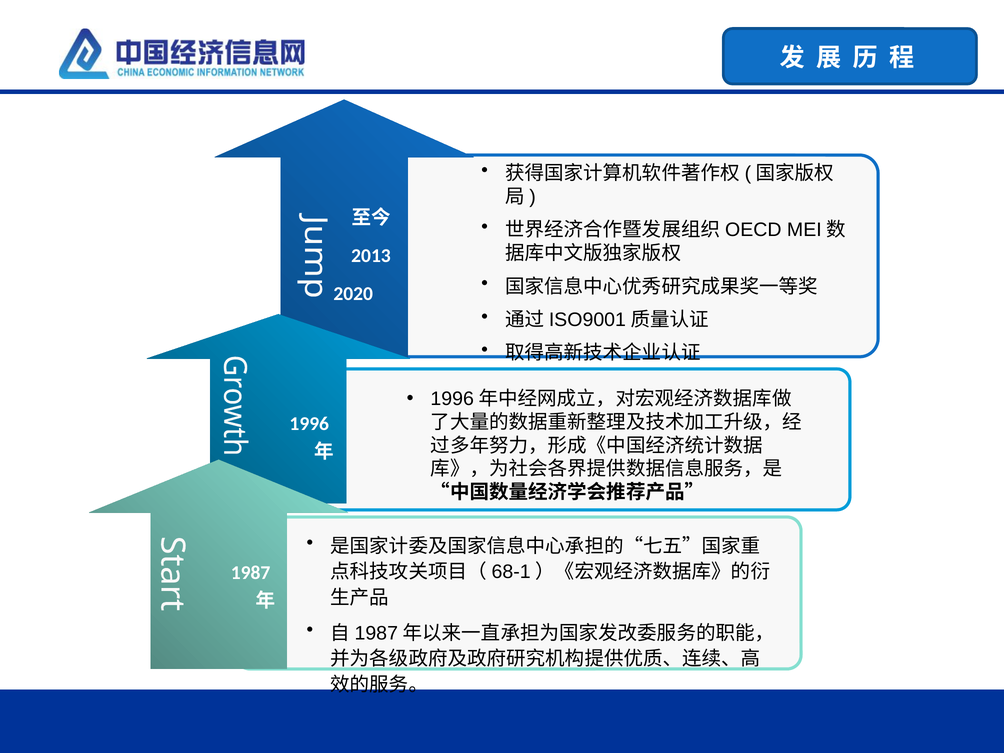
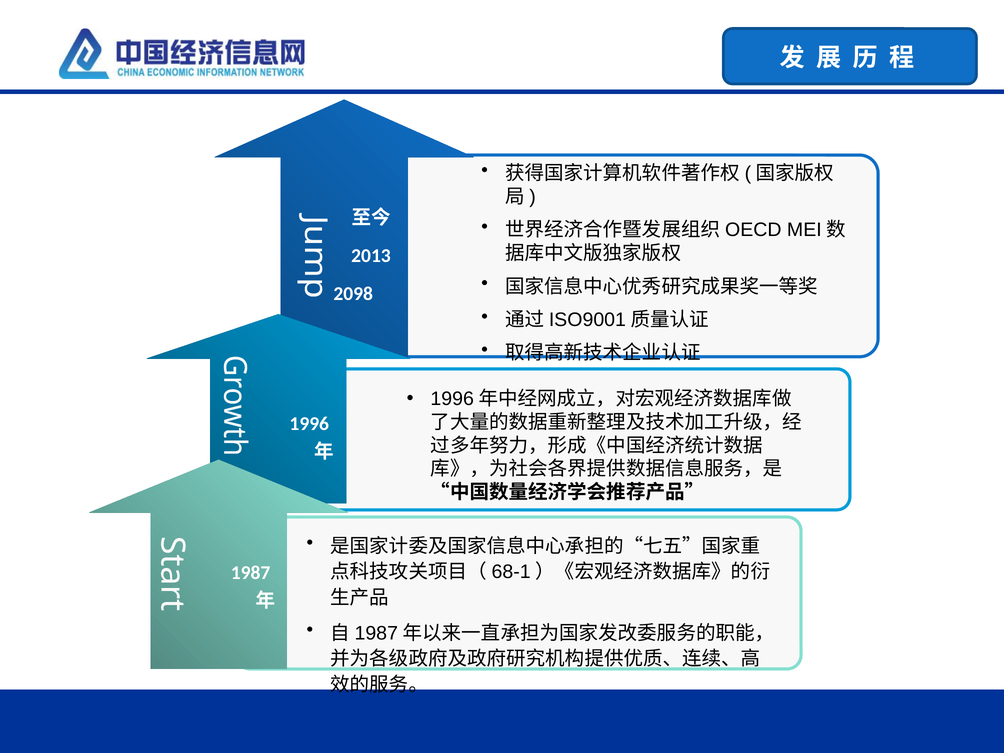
2020: 2020 -> 2098
